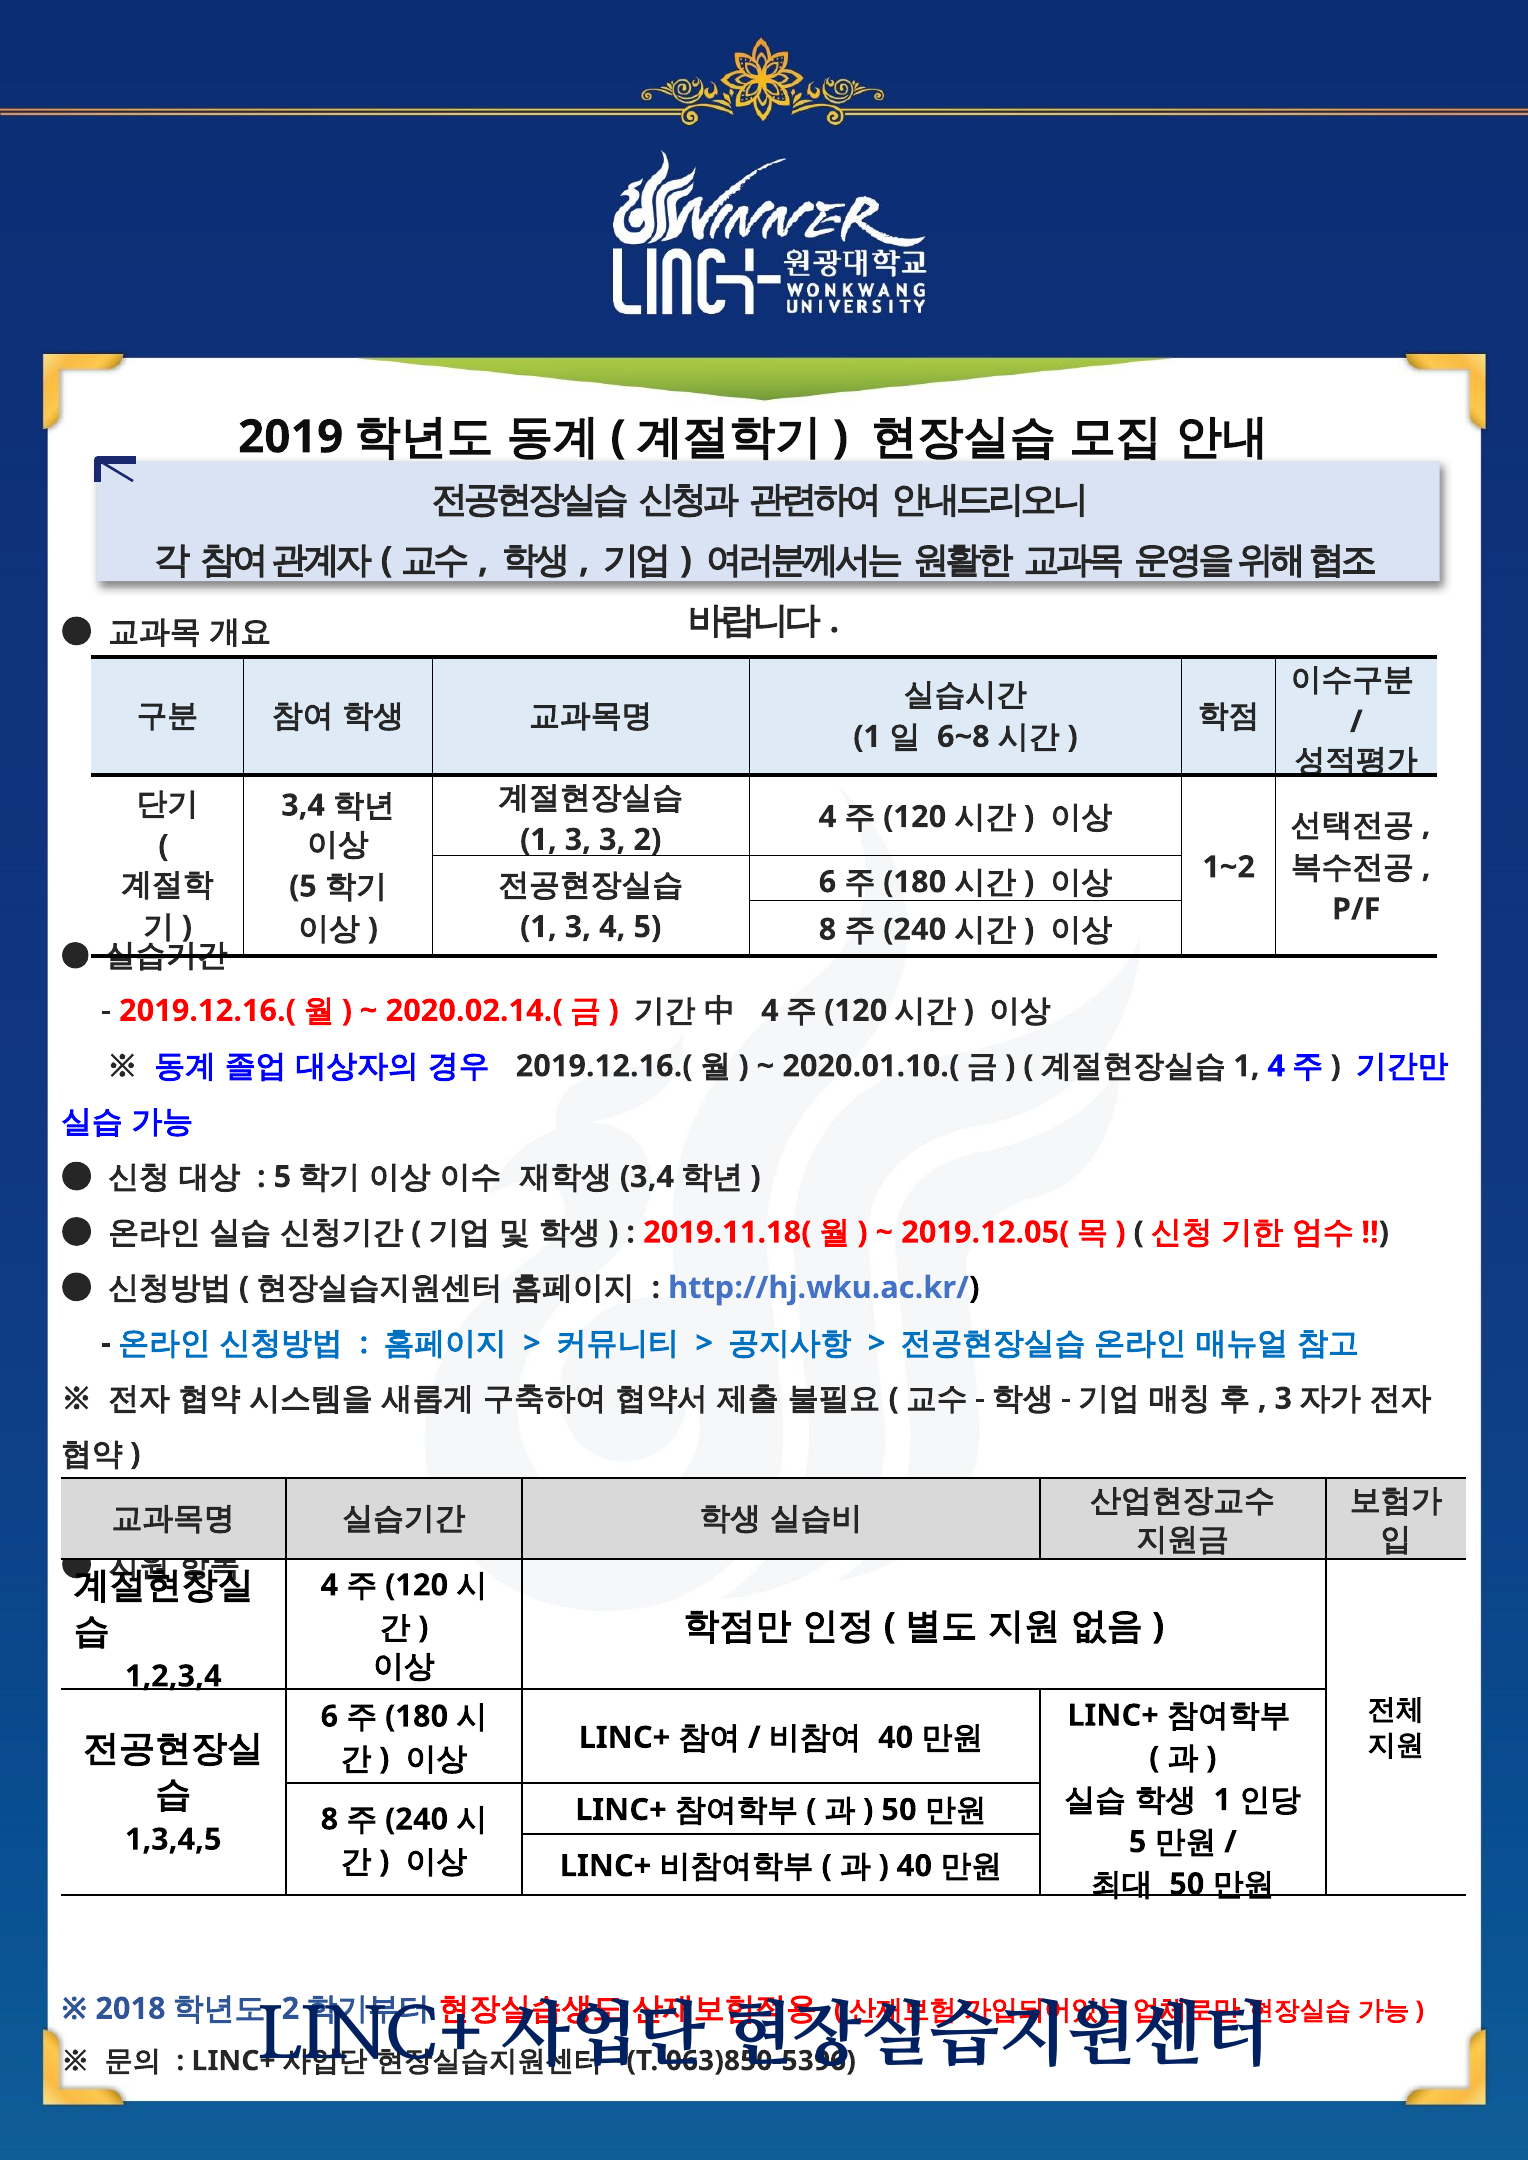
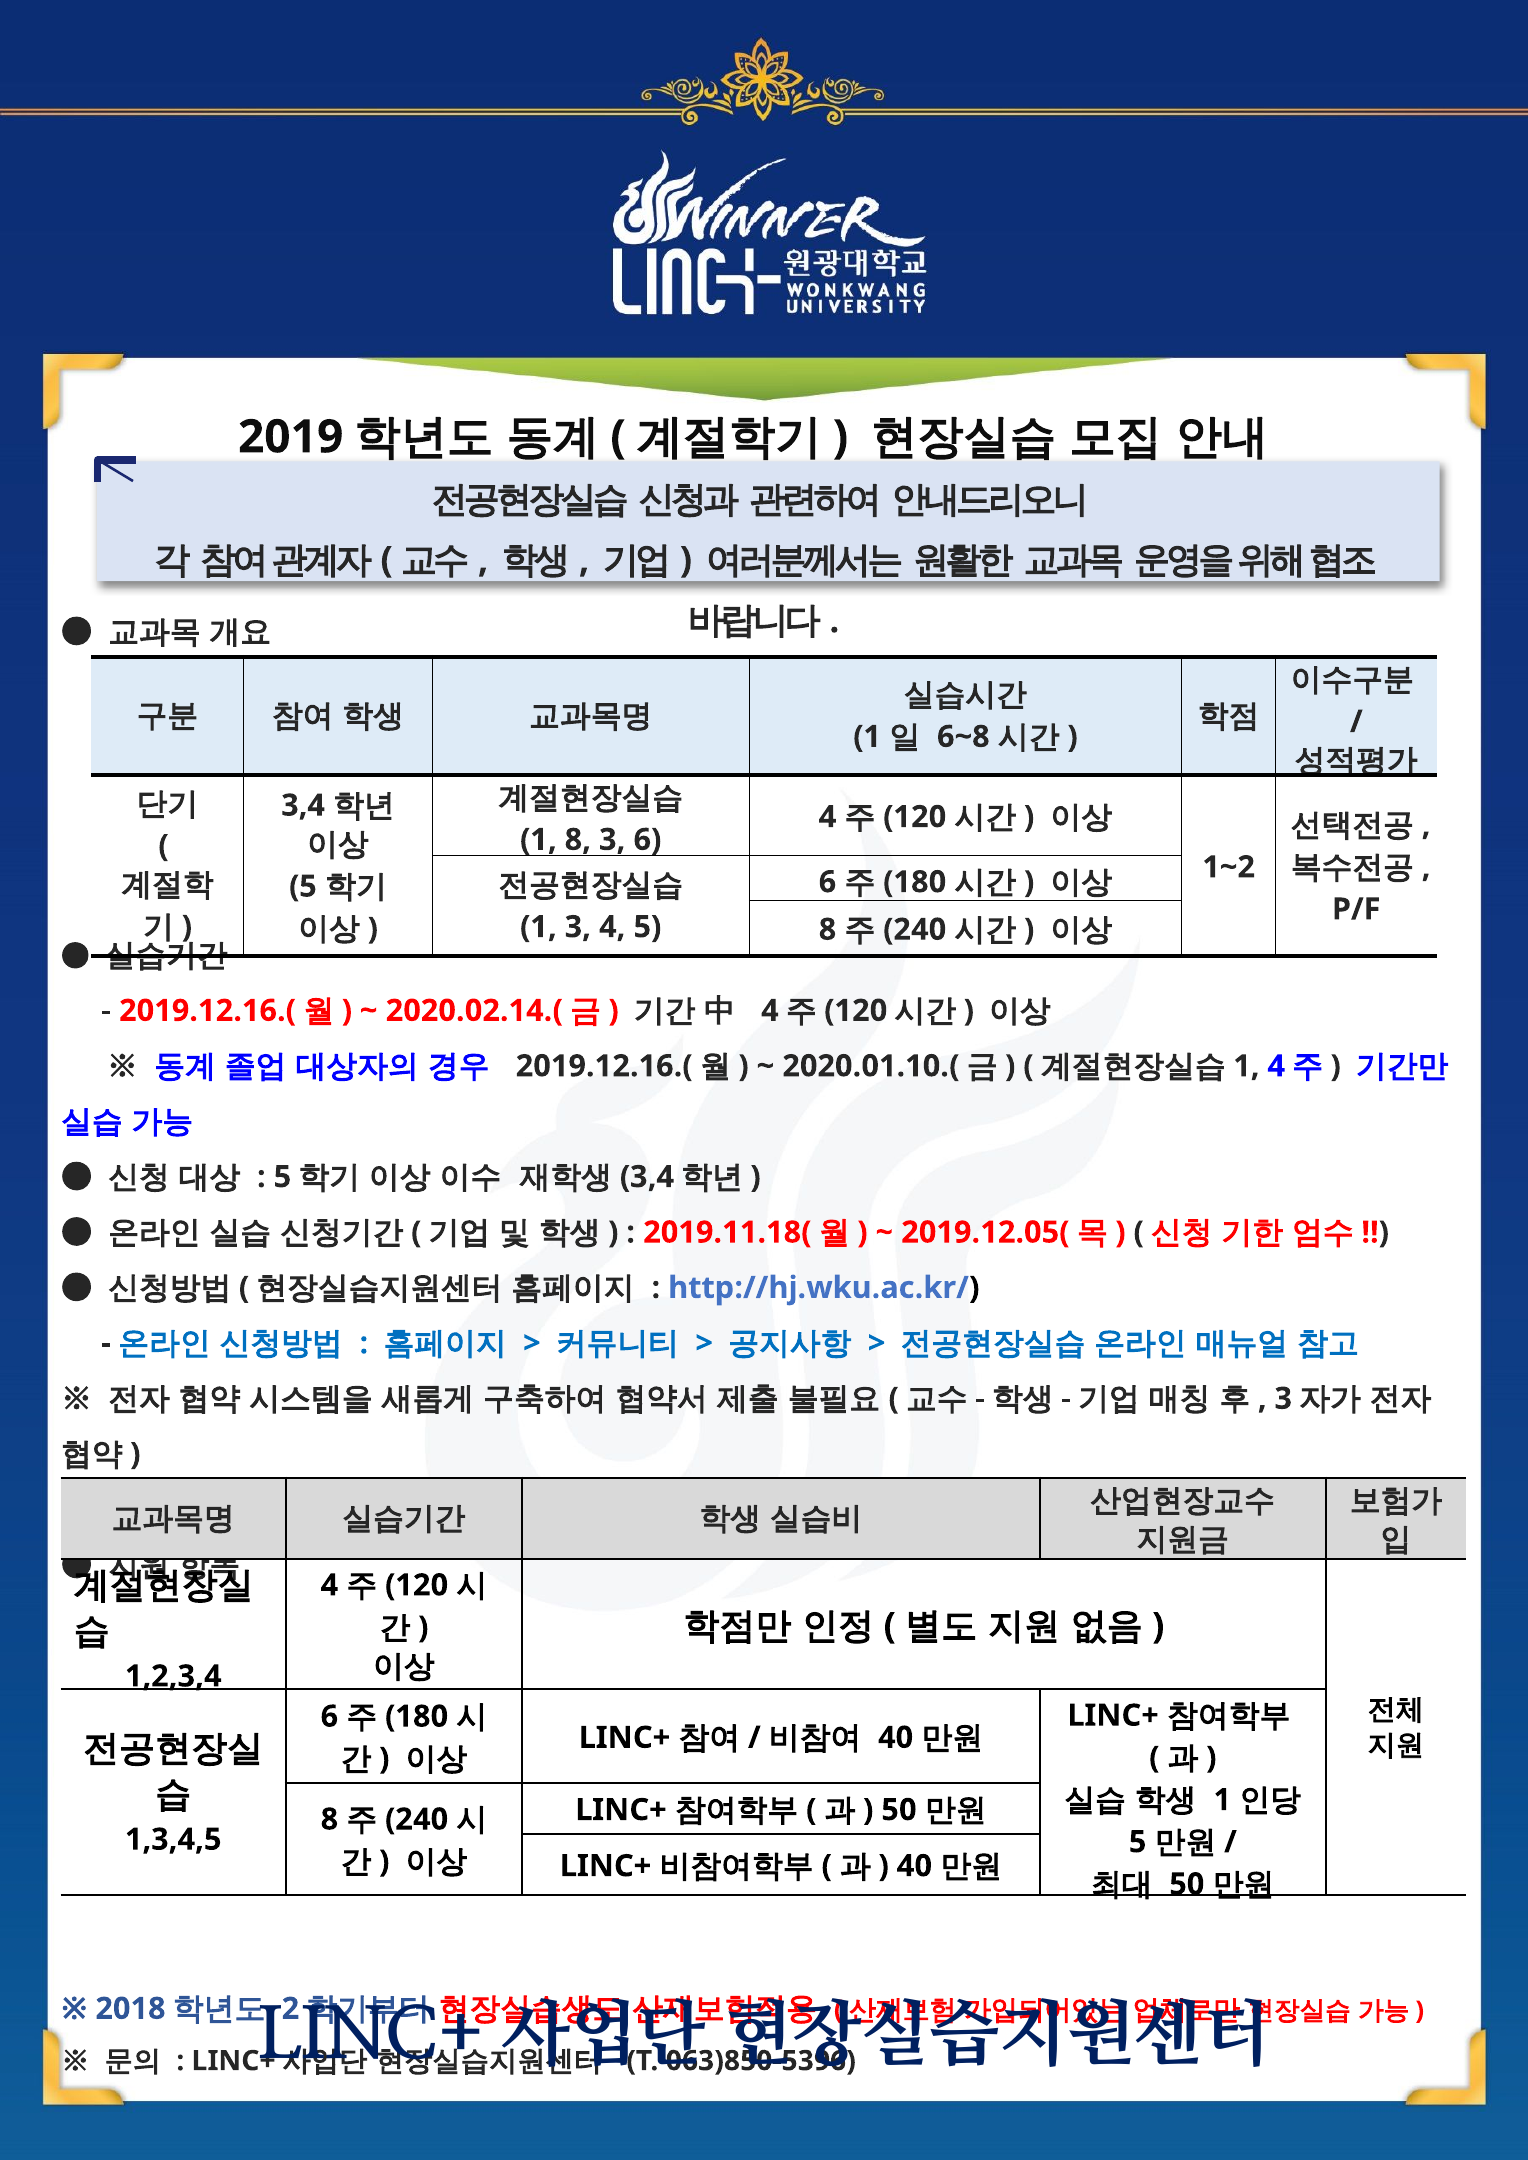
3 at (578, 840): 3 -> 8
3 2: 2 -> 6
